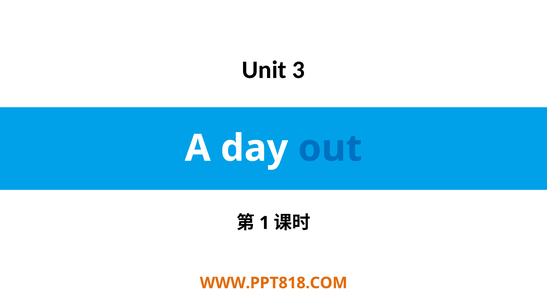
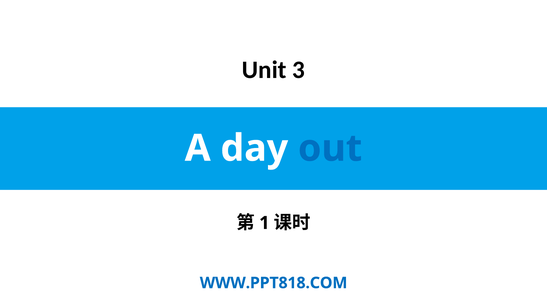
WWW.PPT818.COM colour: orange -> blue
